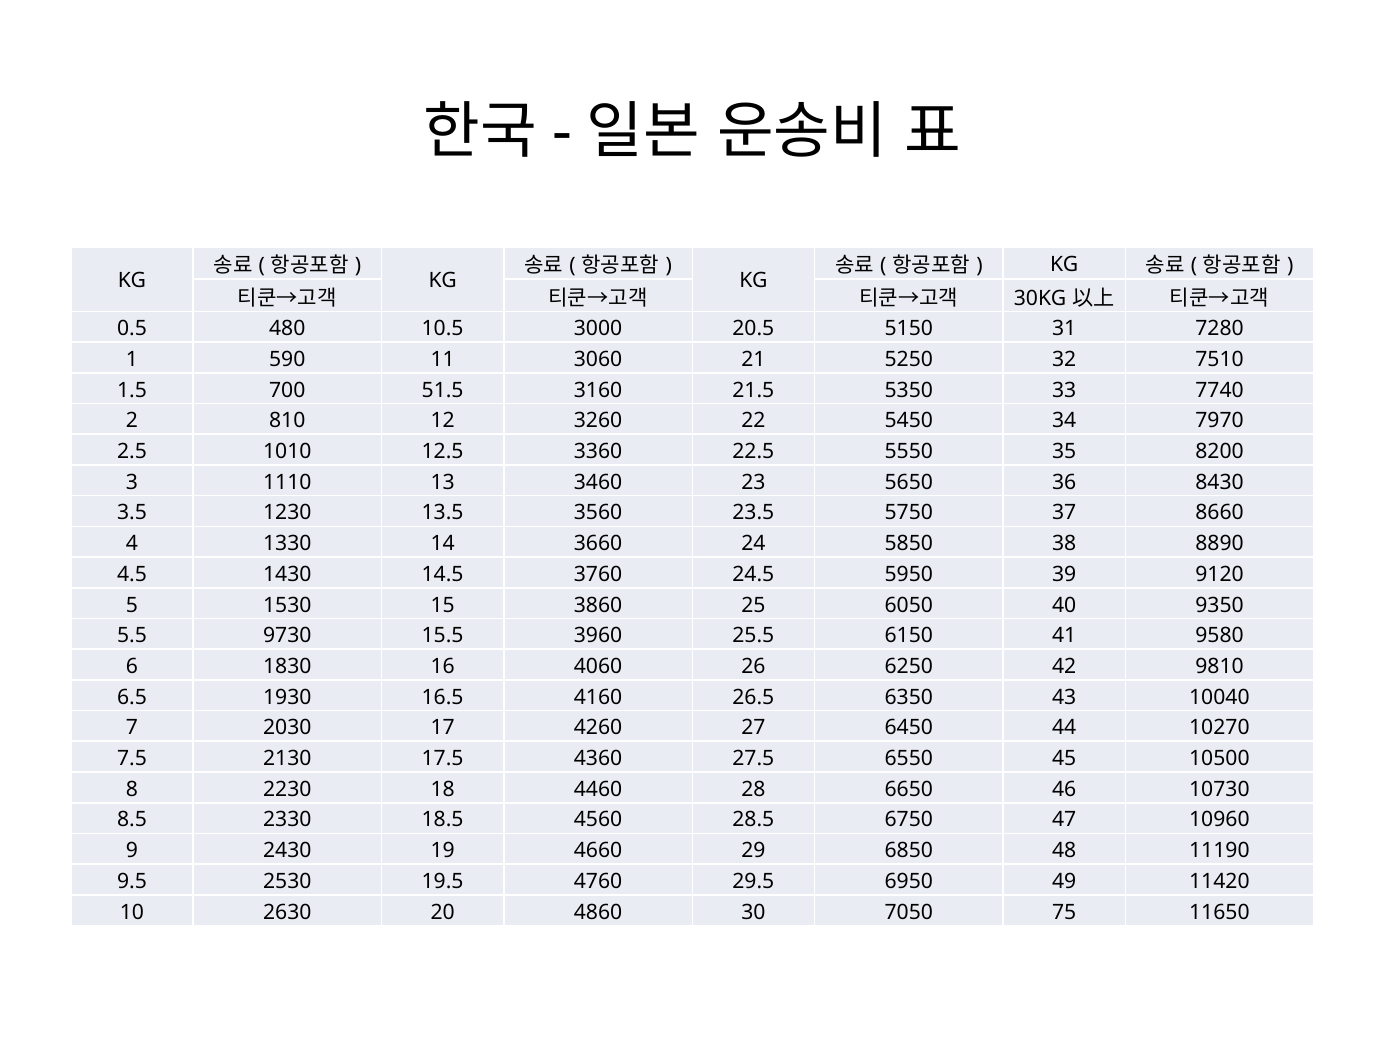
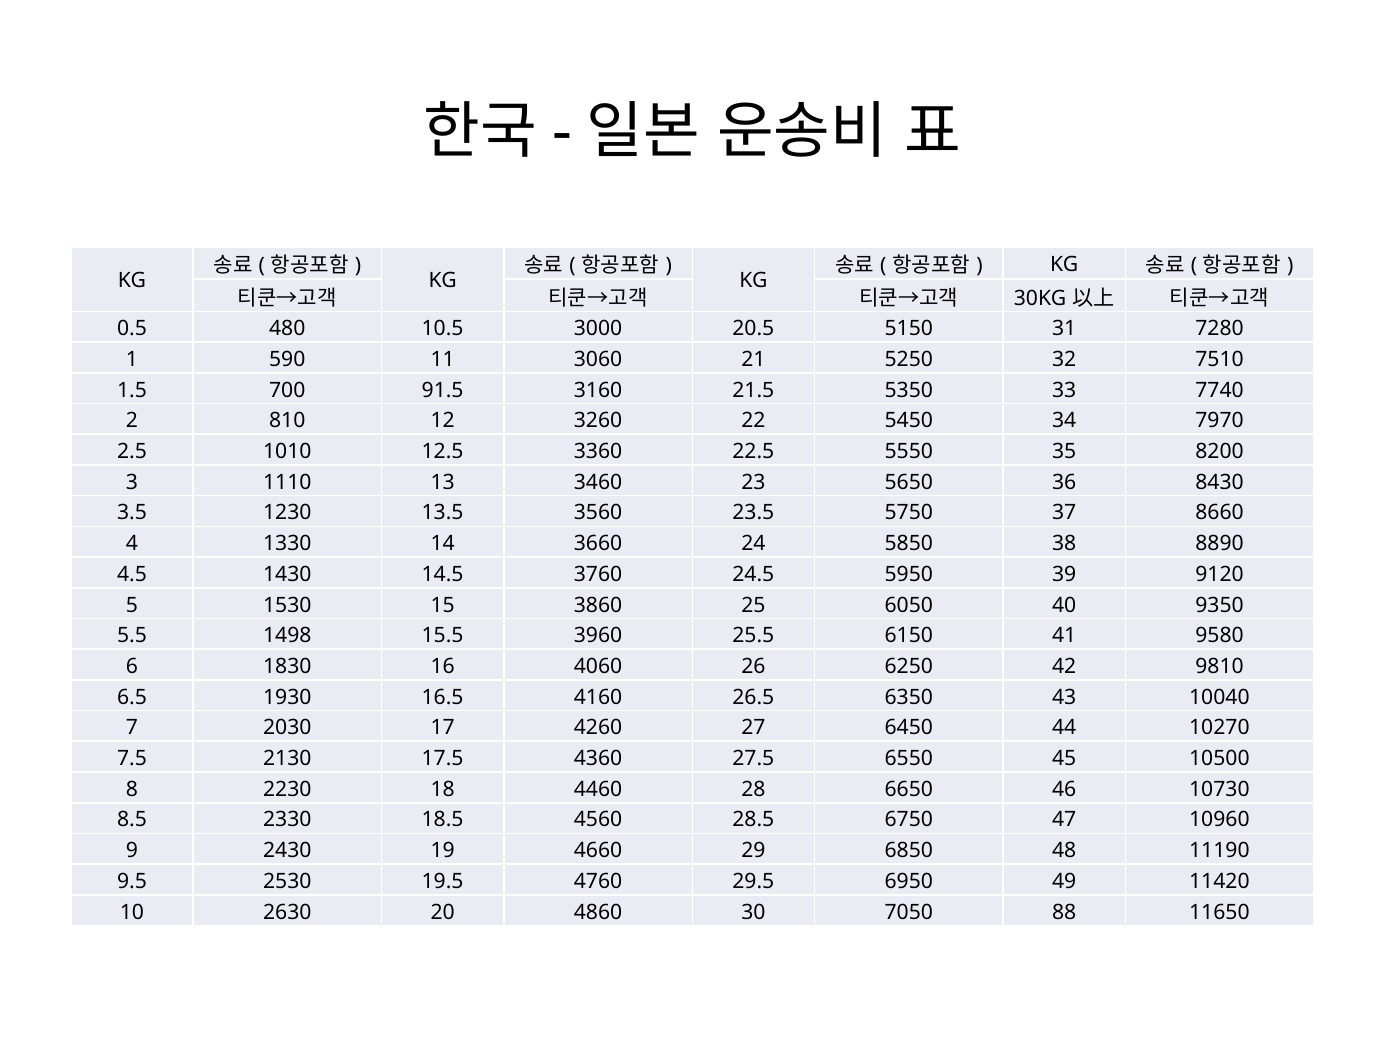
51.5: 51.5 -> 91.5
9730: 9730 -> 1498
75: 75 -> 88
